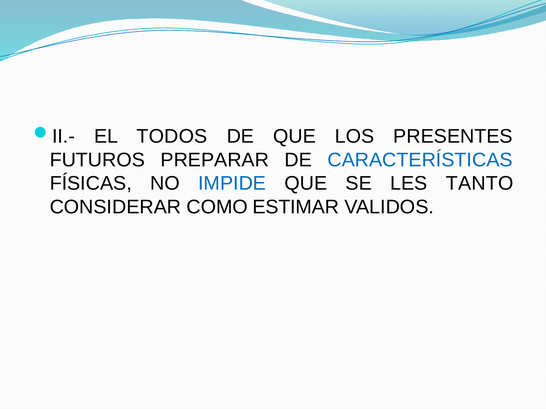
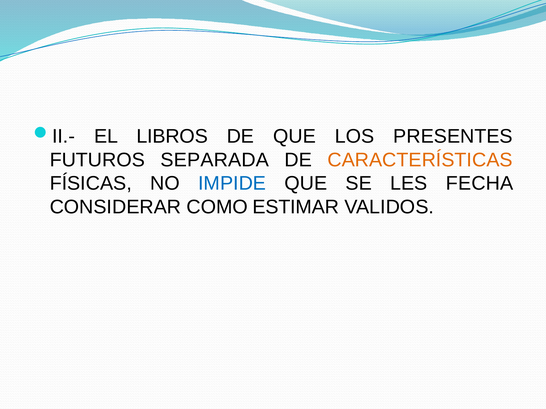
TODOS: TODOS -> LIBROS
PREPARAR: PREPARAR -> SEPARADA
CARACTERÍSTICAS colour: blue -> orange
TANTO: TANTO -> FECHA
